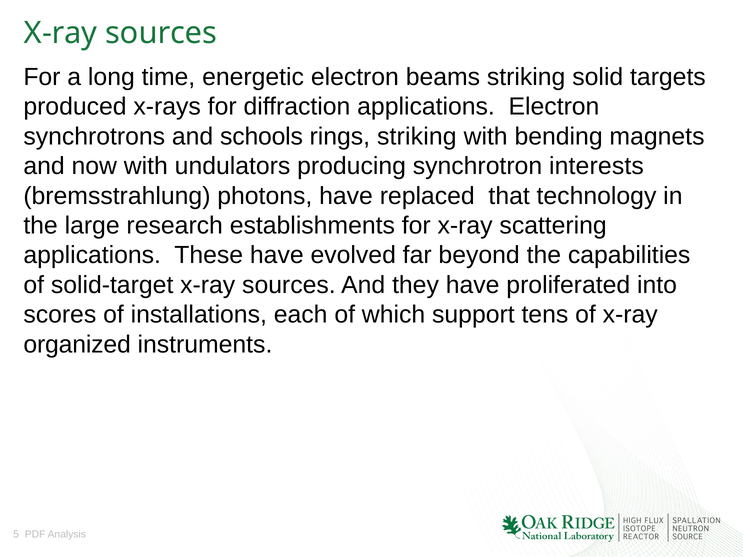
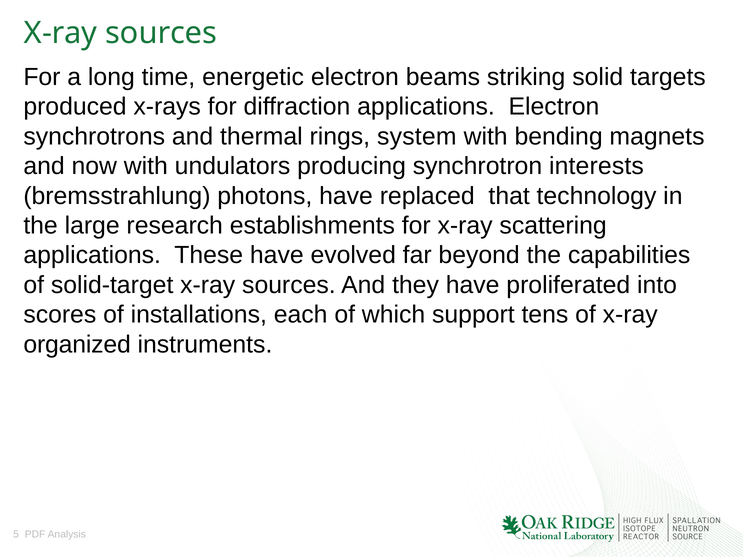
schools: schools -> thermal
rings striking: striking -> system
